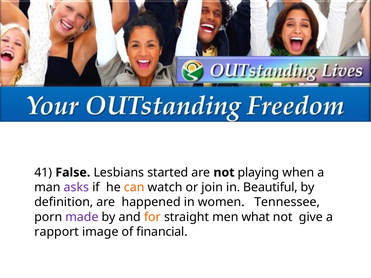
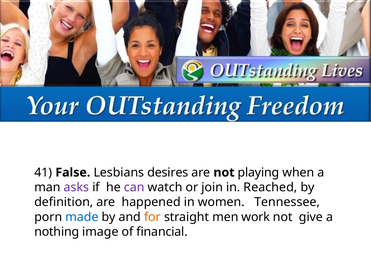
started: started -> desires
can colour: orange -> purple
Beautiful: Beautiful -> Reached
made colour: purple -> blue
what: what -> work
rapport: rapport -> nothing
